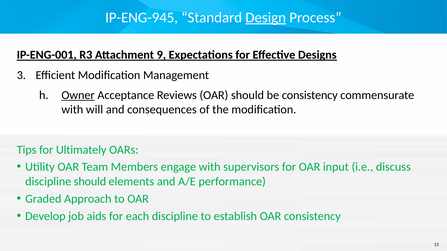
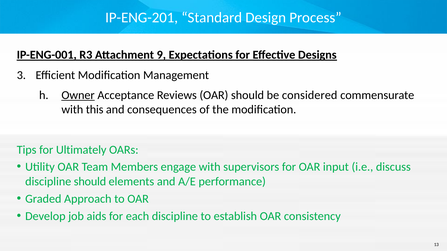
IP-ENG-945: IP-ENG-945 -> IP-ENG-201
Design underline: present -> none
be consistency: consistency -> considered
will: will -> this
